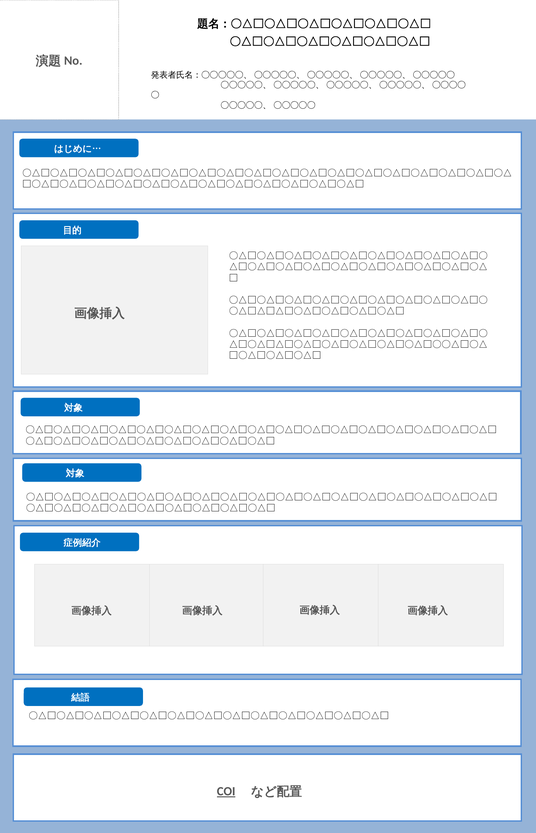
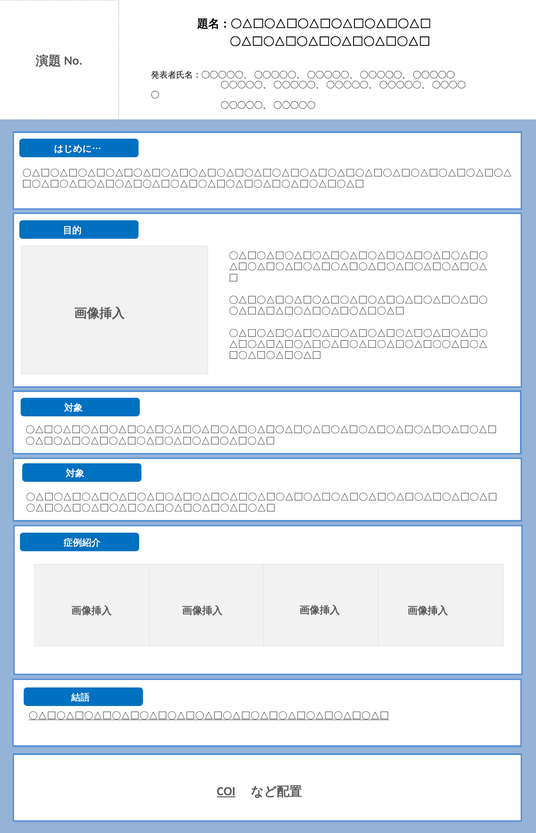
〇△□〇△□〇△□〇△□〇△□〇△□〇△□〇△□〇△□〇△□〇△□〇△□〇△□ underline: none -> present
